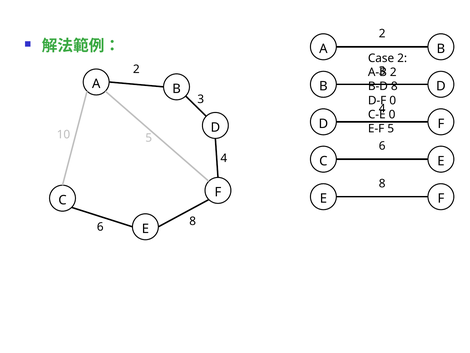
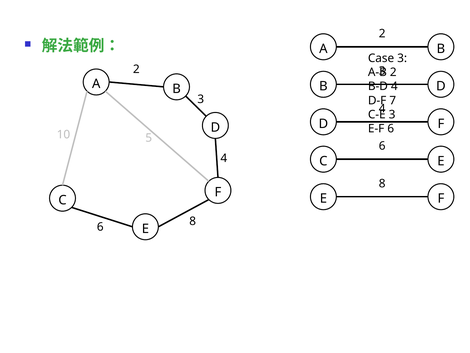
Case 2: 2 -> 3
B-D 8: 8 -> 4
D-F 0: 0 -> 7
0 at (392, 114): 0 -> 3
E-F 5: 5 -> 6
